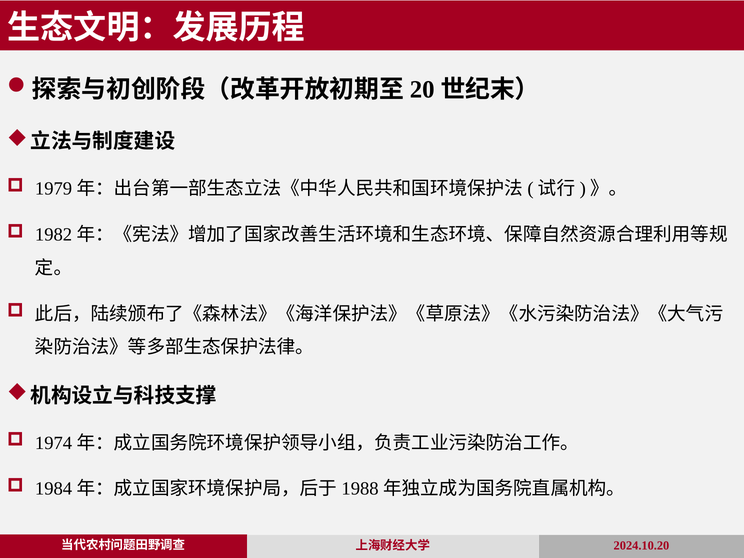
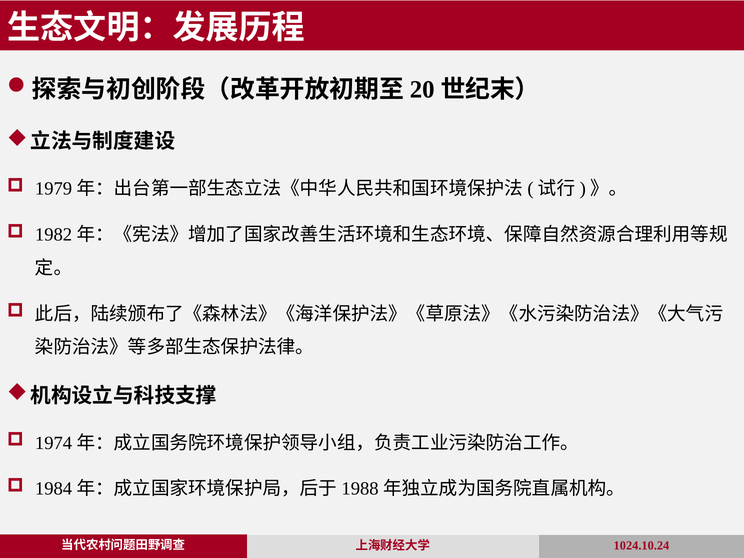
2024.10.20: 2024.10.20 -> 1024.10.24
